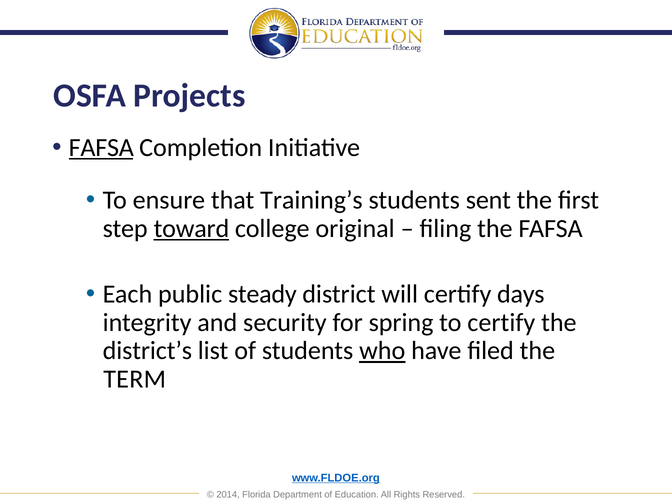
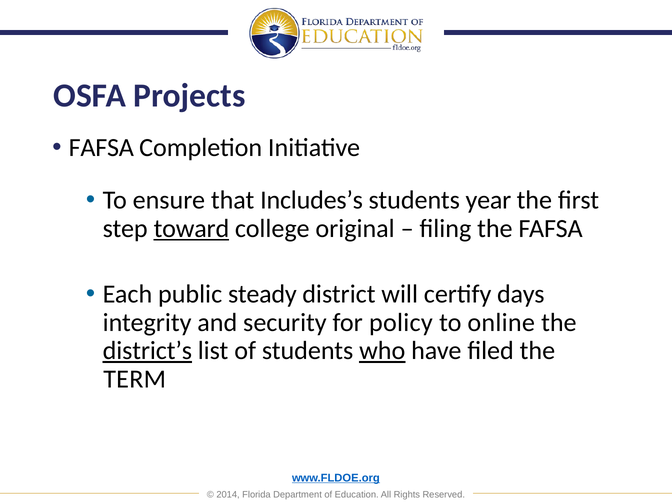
FAFSA at (101, 148) underline: present -> none
Training’s: Training’s -> Includes’s
sent: sent -> year
spring: spring -> policy
to certify: certify -> online
district’s underline: none -> present
